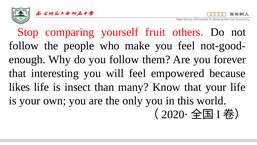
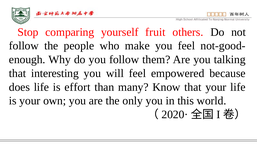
forever: forever -> talking
likes: likes -> does
insect: insect -> effort
